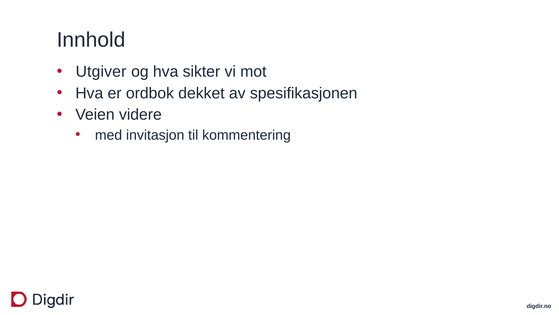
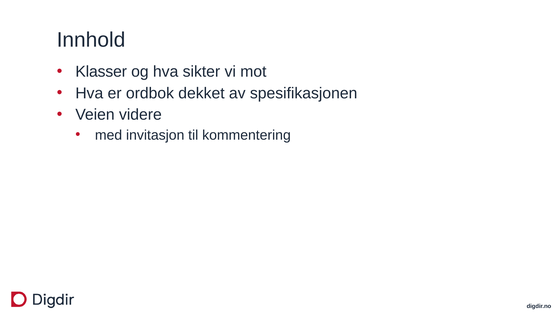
Utgiver: Utgiver -> Klasser
